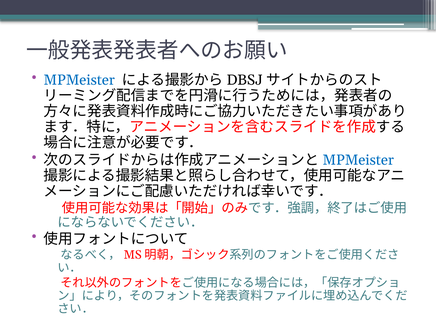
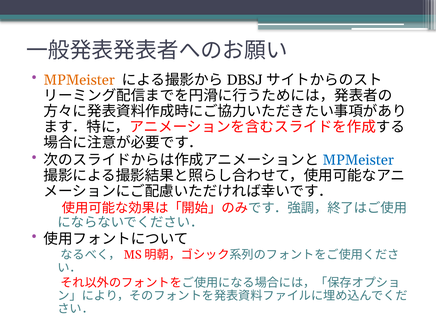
MPMeister at (79, 80) colour: blue -> orange
